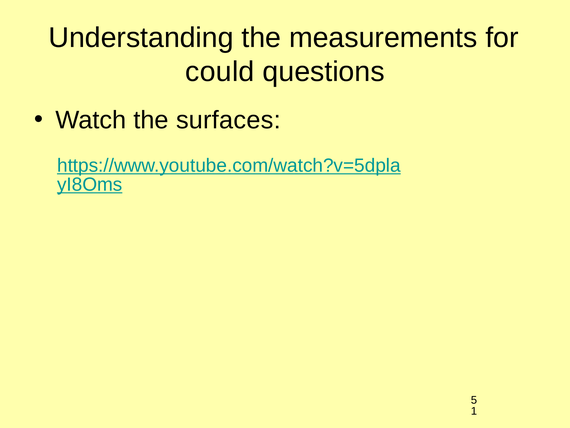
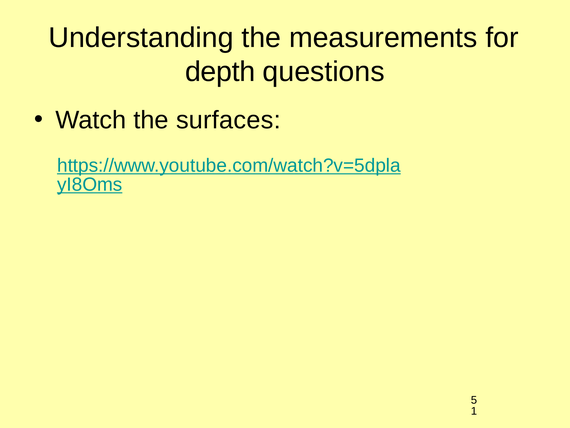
could: could -> depth
